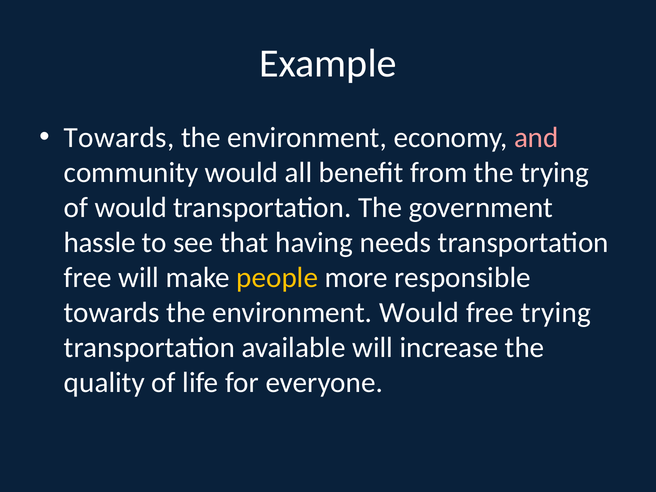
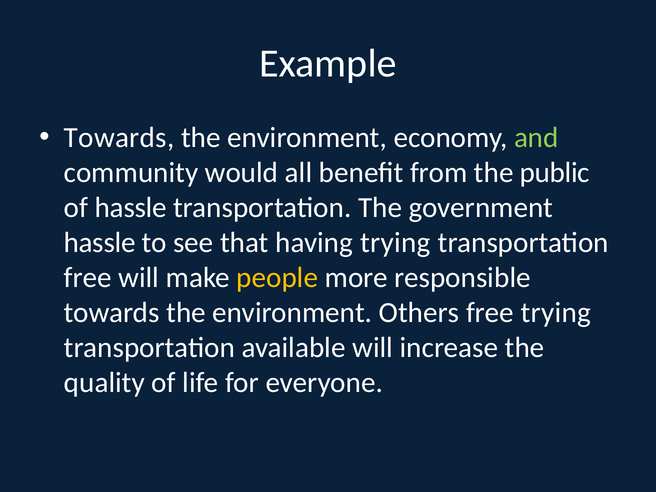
and colour: pink -> light green
the trying: trying -> public
of would: would -> hassle
having needs: needs -> trying
environment Would: Would -> Others
